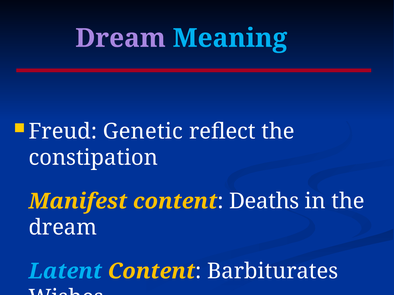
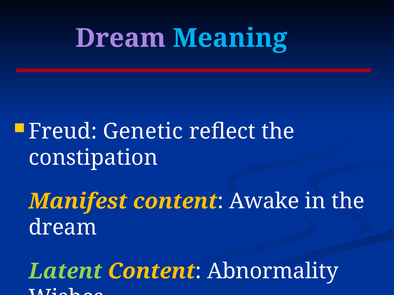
Deaths: Deaths -> Awake
Latent colour: light blue -> light green
Barbiturates: Barbiturates -> Abnormality
